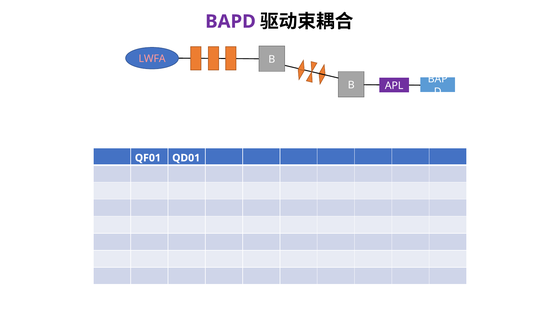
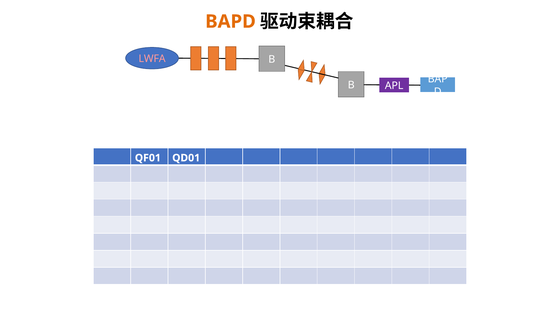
BAPD colour: purple -> orange
